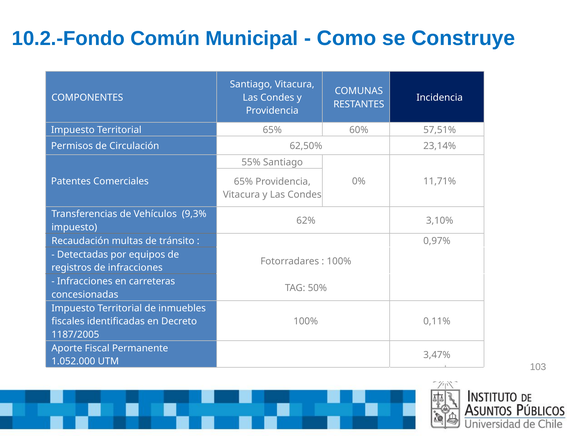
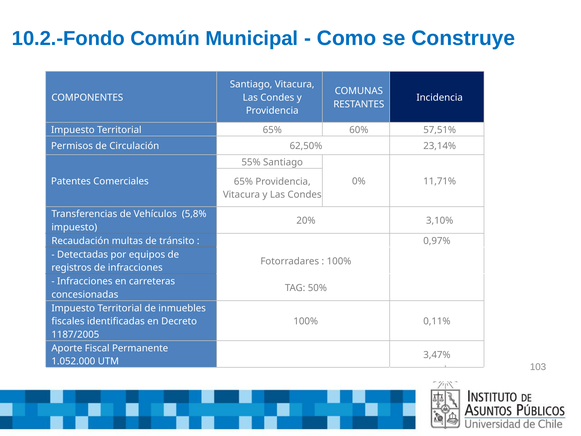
9,3%: 9,3% -> 5,8%
62%: 62% -> 20%
